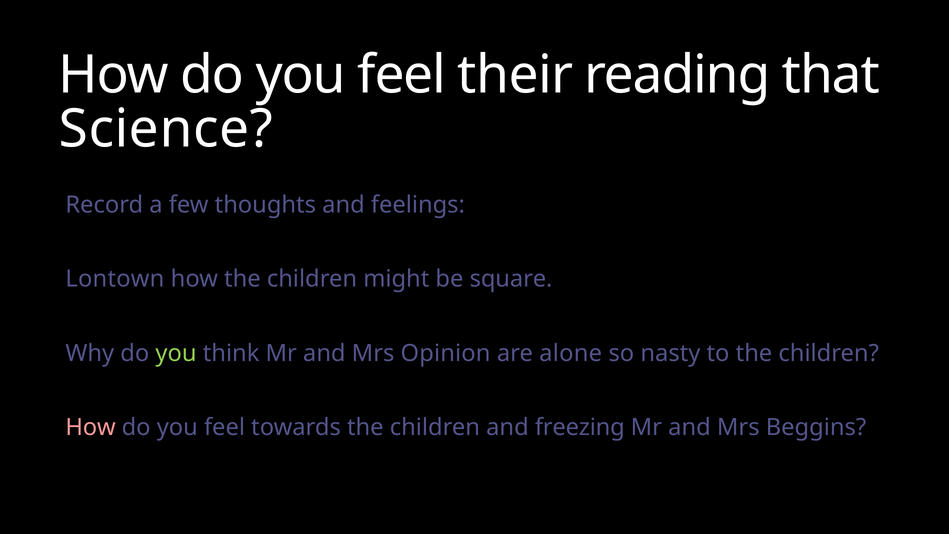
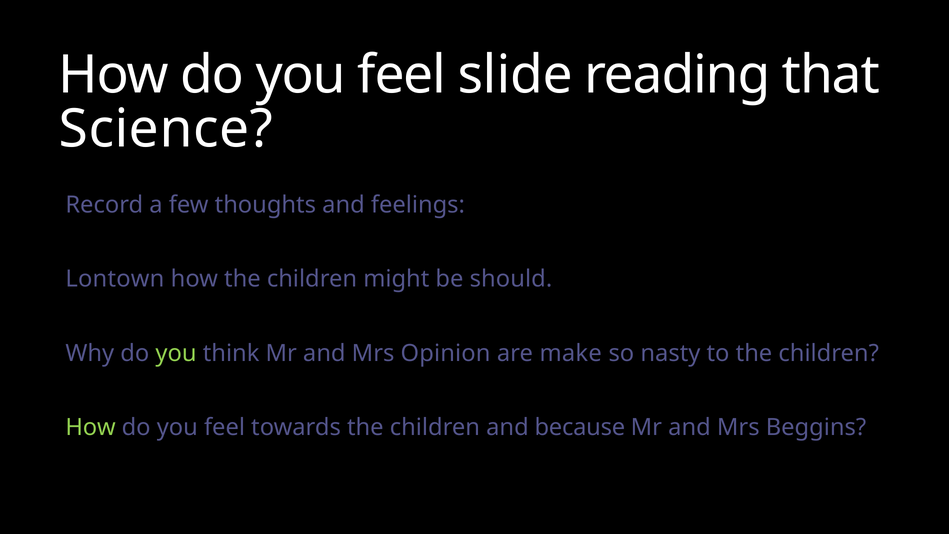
their: their -> slide
square: square -> should
alone: alone -> make
How at (91, 427) colour: pink -> light green
freezing: freezing -> because
